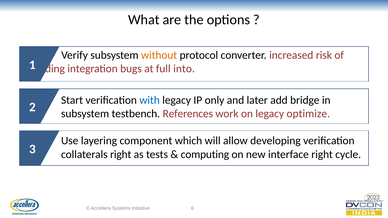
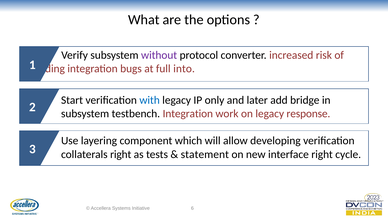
without colour: orange -> purple
testbench References: References -> Integration
optimize: optimize -> response
computing: computing -> statement
